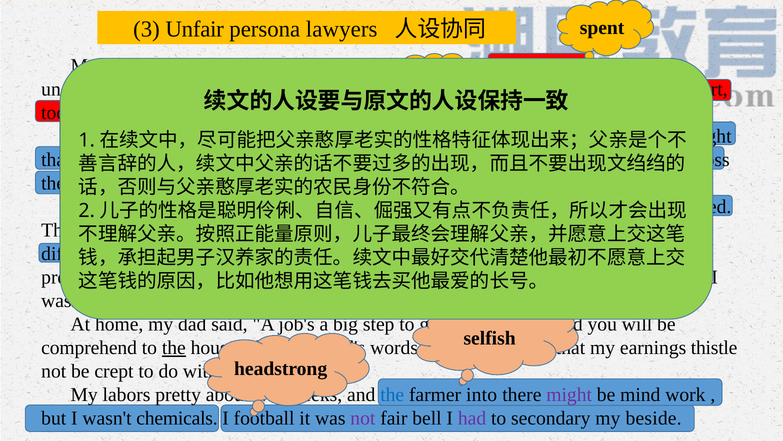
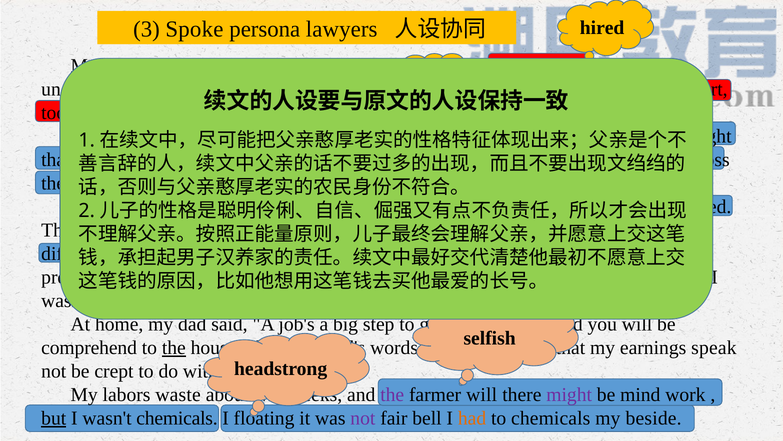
Unfair: Unfair -> Spoke
spent: spent -> hired
earnings thistle: thistle -> speak
labors pretty: pretty -> waste
the at (392, 394) colour: blue -> purple
farmer into: into -> will
but at (54, 418) underline: none -> present
football: football -> floating
had at (472, 418) colour: purple -> orange
to secondary: secondary -> chemicals
